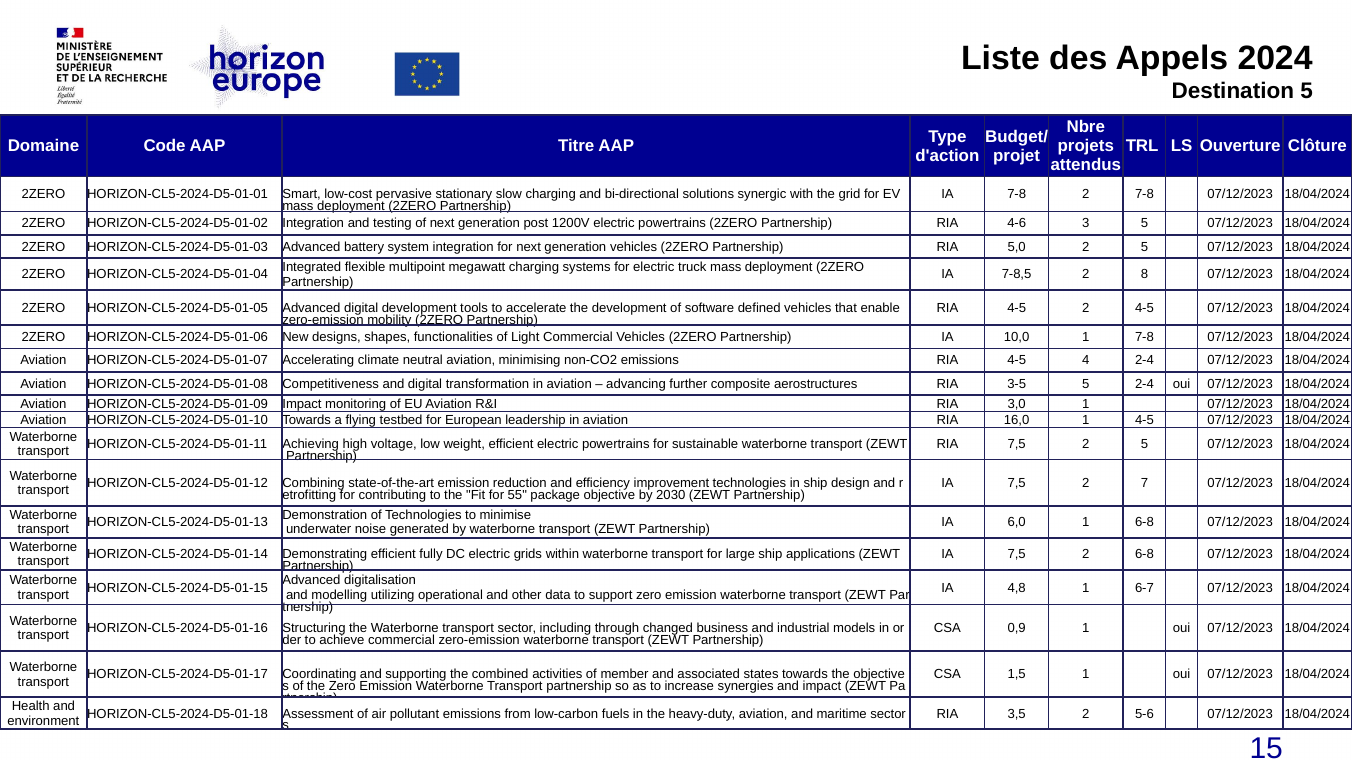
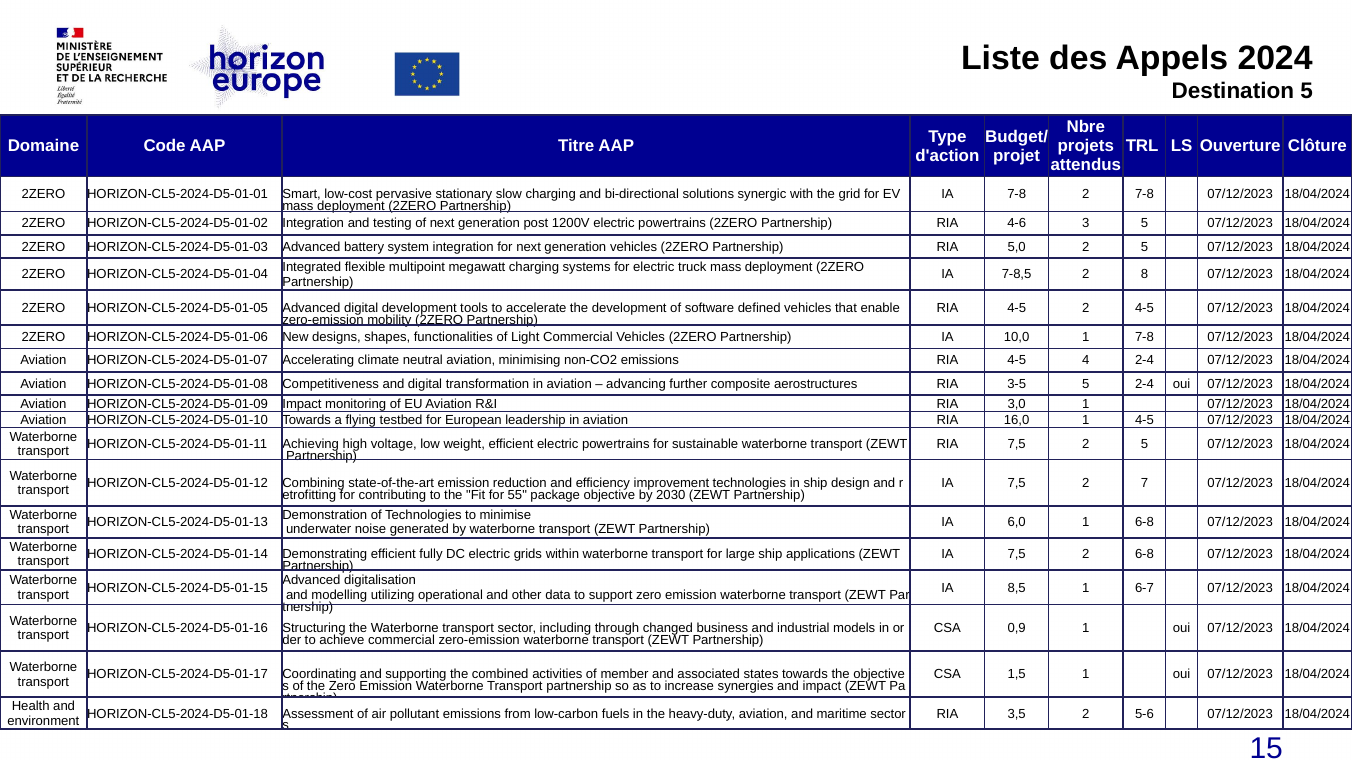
4,8: 4,8 -> 8,5
